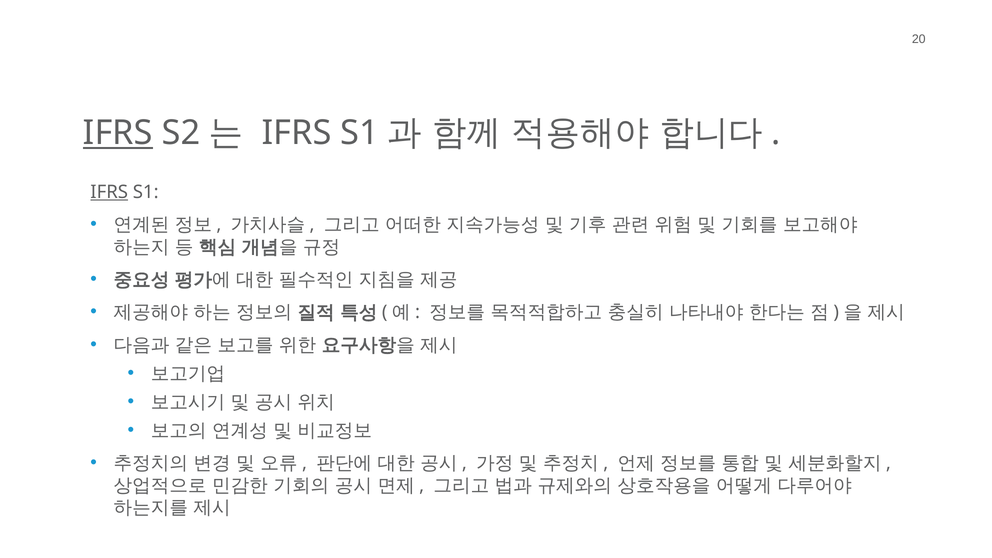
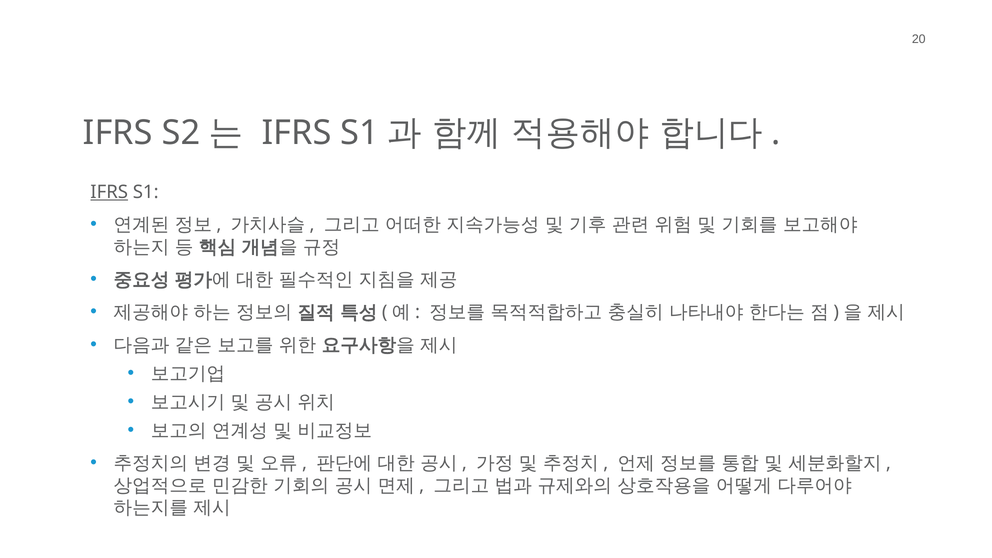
IFRS at (118, 133) underline: present -> none
